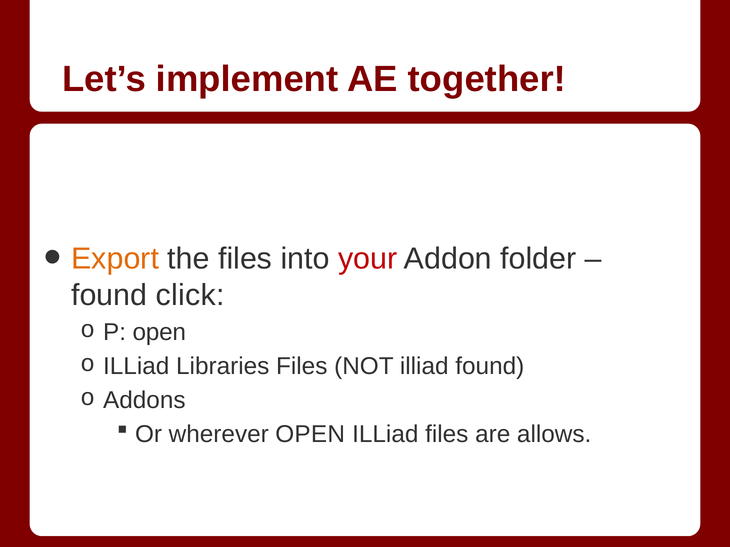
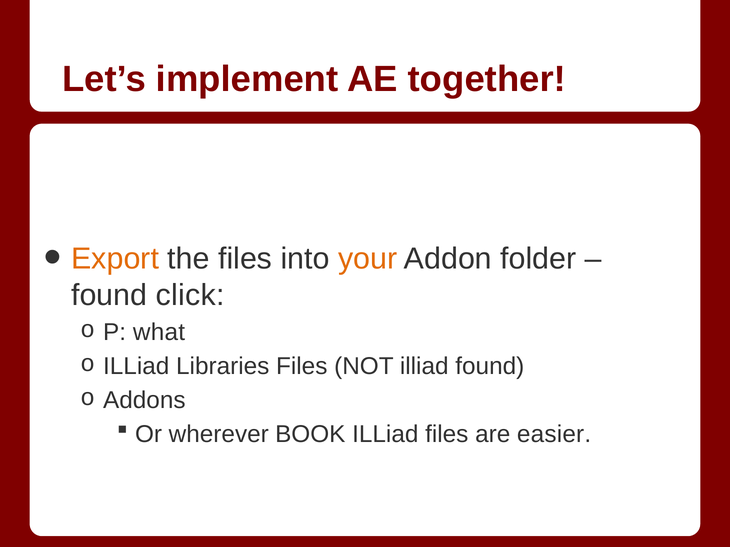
your colour: red -> orange
P open: open -> what
wherever OPEN: OPEN -> BOOK
allows: allows -> easier
